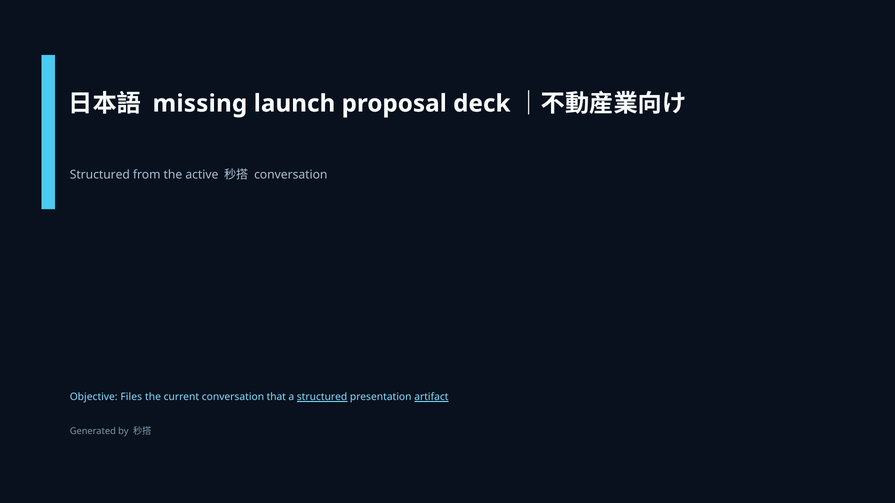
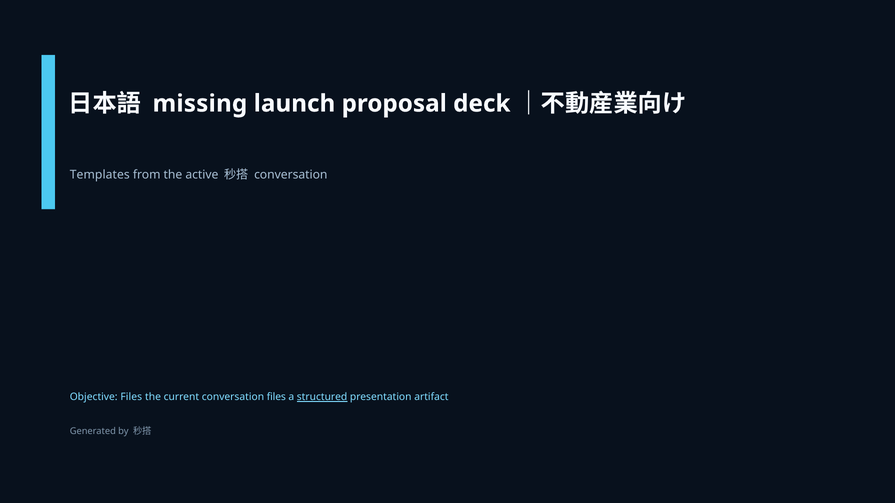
Structured at (100, 175): Structured -> Templates
conversation that: that -> files
artifact underline: present -> none
